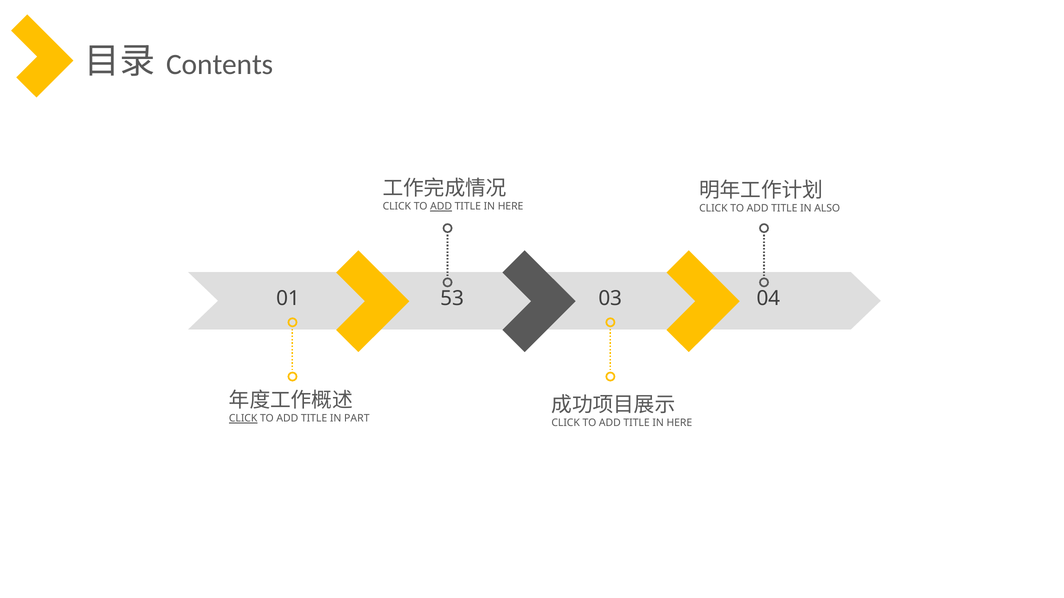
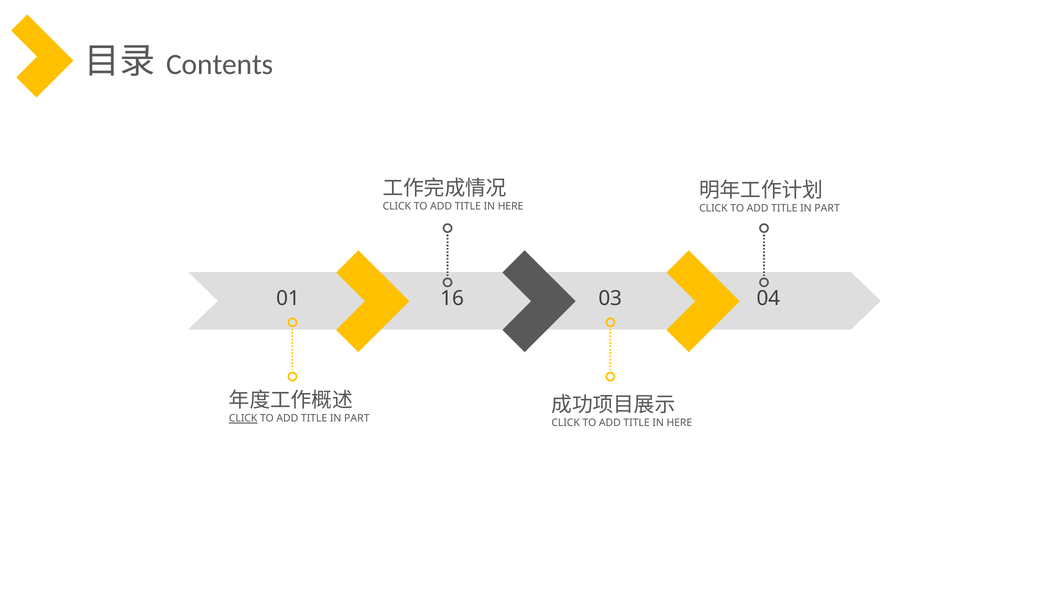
ADD at (441, 207) underline: present -> none
ALSO at (827, 208): ALSO -> PART
53: 53 -> 16
